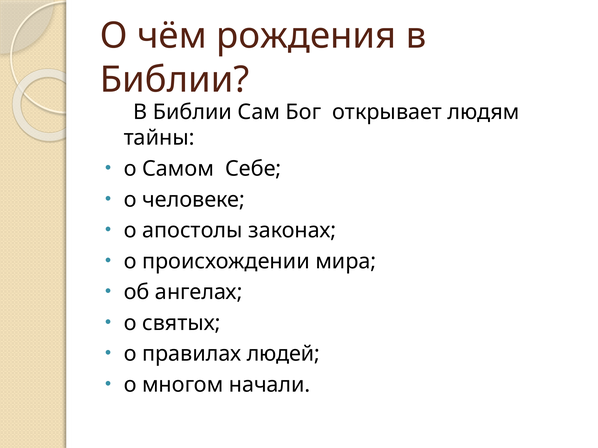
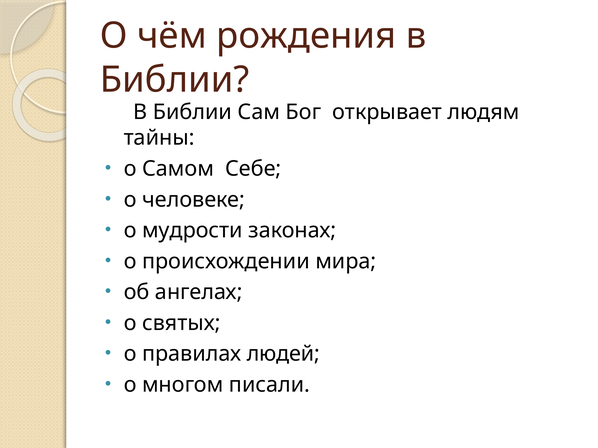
апостолы: апостолы -> мудрости
начали: начали -> писали
